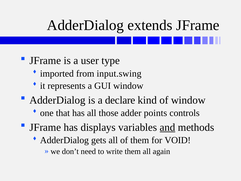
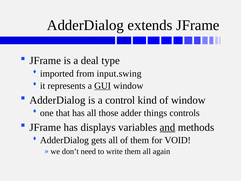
user: user -> deal
GUI underline: none -> present
declare: declare -> control
points: points -> things
